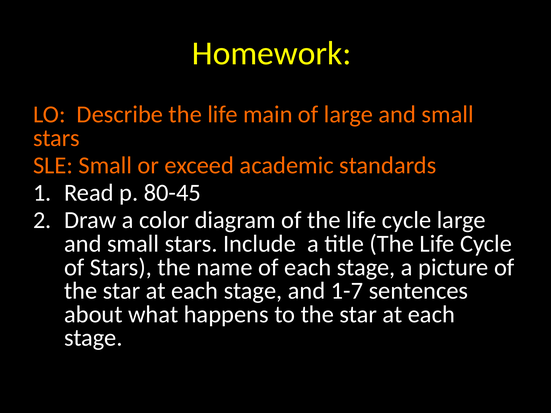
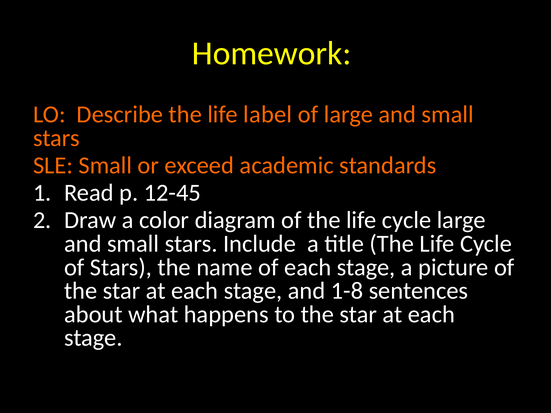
main: main -> label
80-45: 80-45 -> 12-45
1-7: 1-7 -> 1-8
